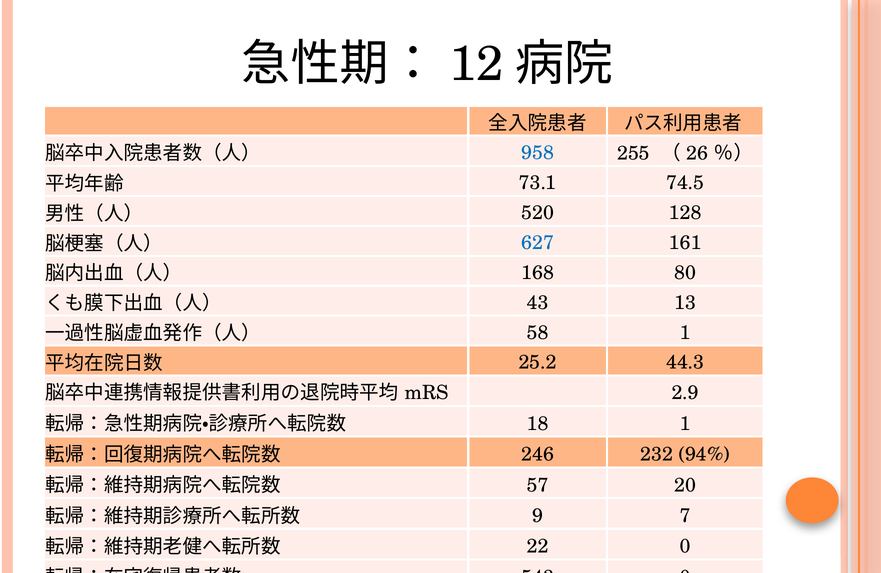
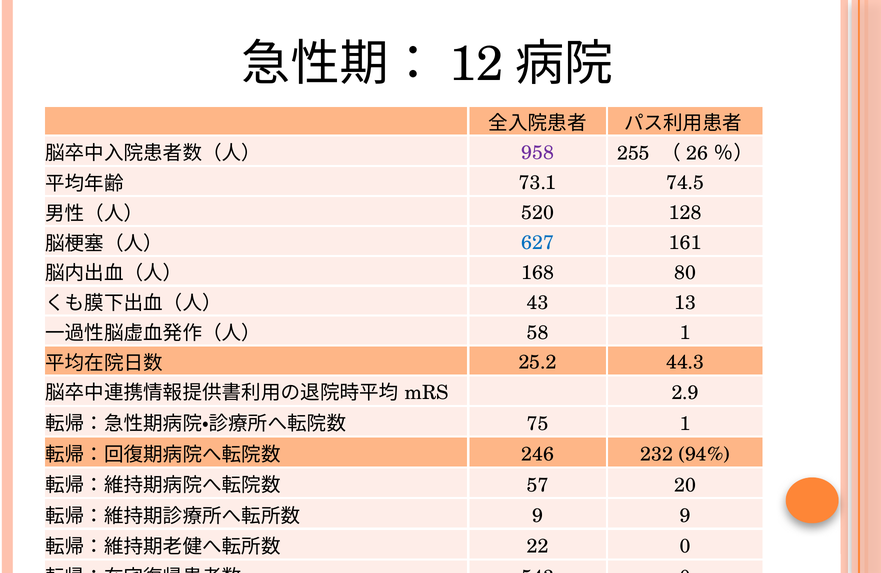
958 colour: blue -> purple
18: 18 -> 75
9 7: 7 -> 9
